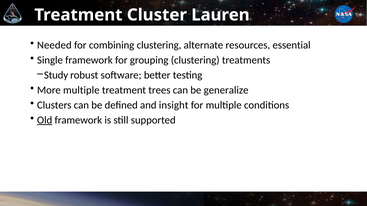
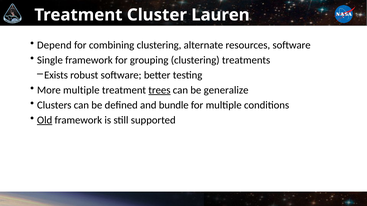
Needed: Needed -> Depend
resources essential: essential -> software
Study: Study -> Exists
trees underline: none -> present
insight: insight -> bundle
